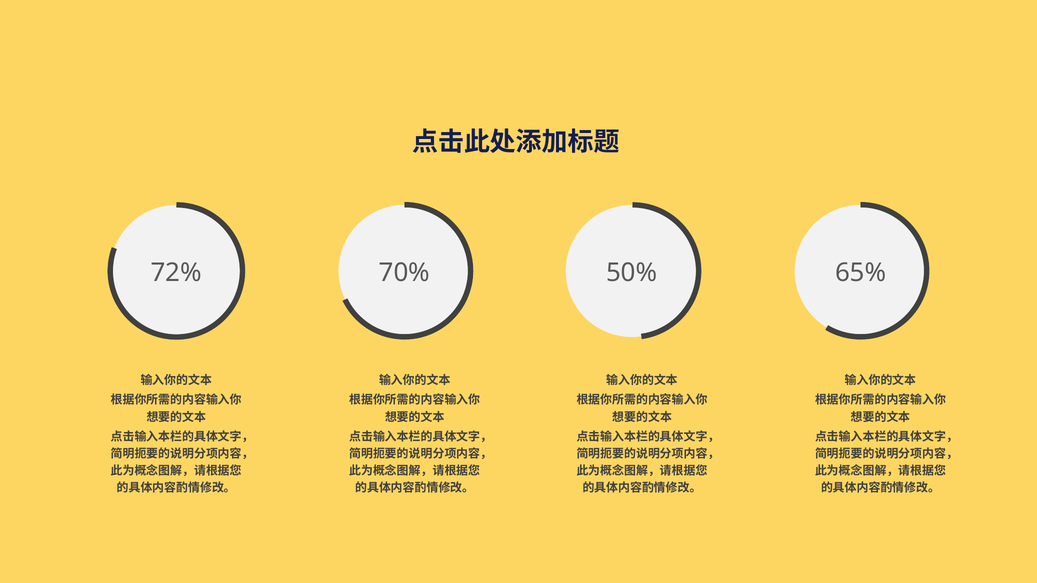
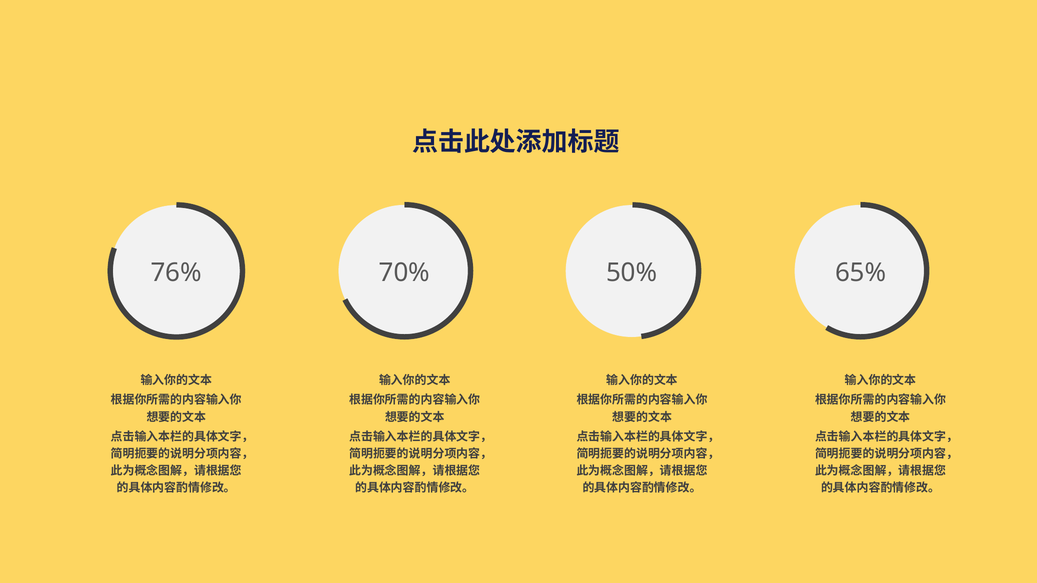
72%: 72% -> 76%
